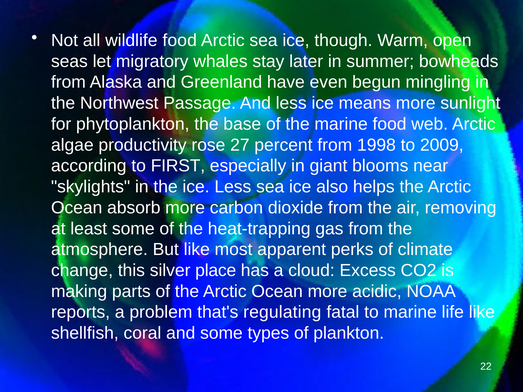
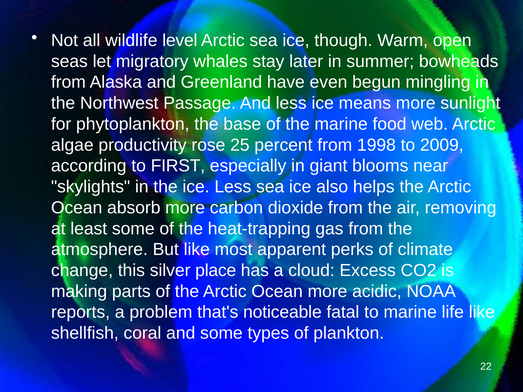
wildlife food: food -> level
27: 27 -> 25
regulating: regulating -> noticeable
